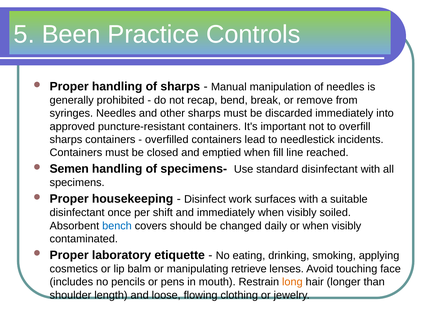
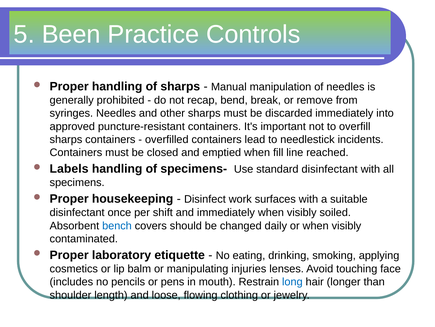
Semen: Semen -> Labels
retrieve: retrieve -> injuries
long colour: orange -> blue
